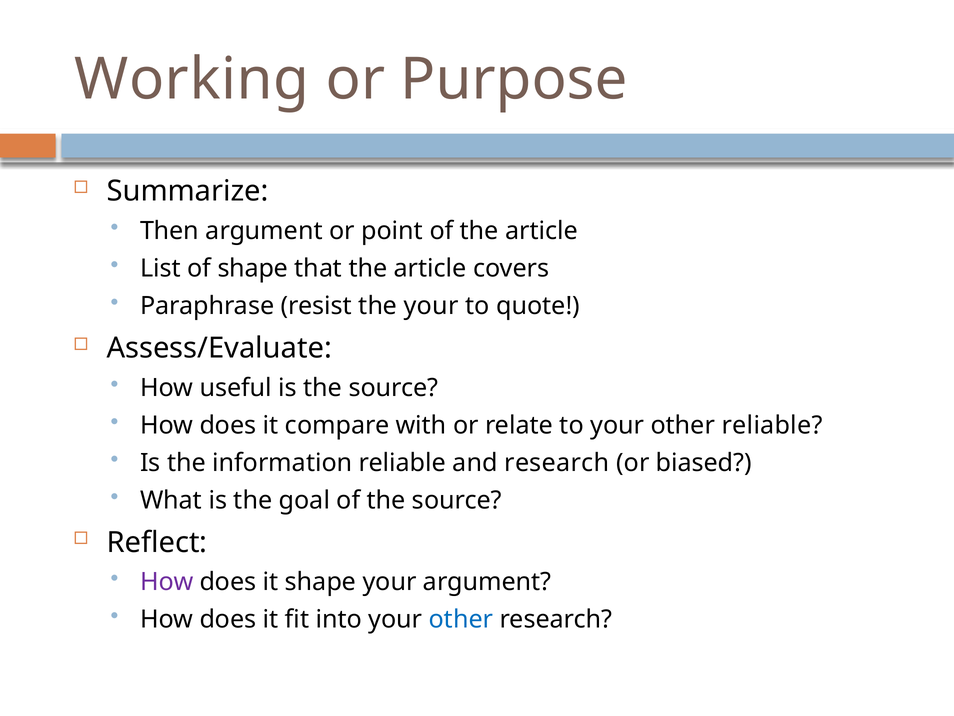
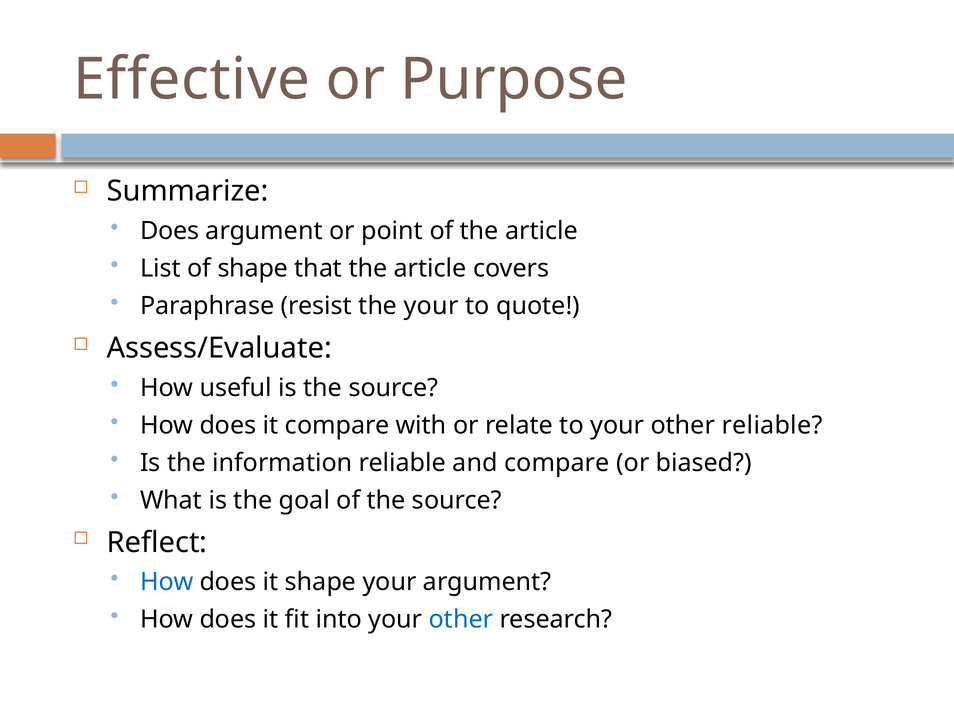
Working: Working -> Effective
Then at (170, 231): Then -> Does
and research: research -> compare
How at (167, 582) colour: purple -> blue
